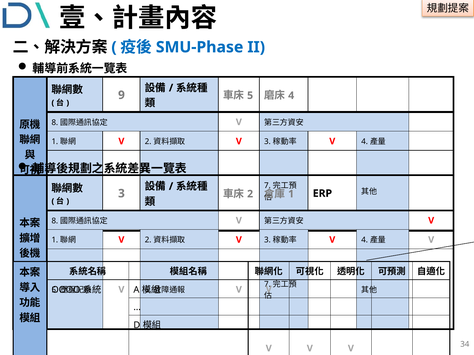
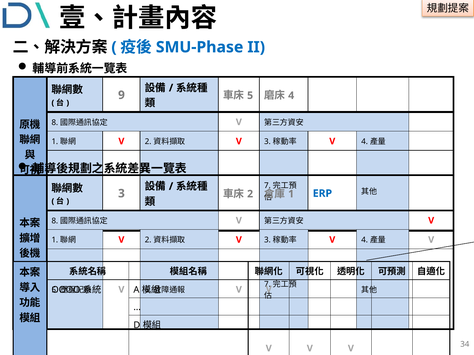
ERP colour: black -> blue
